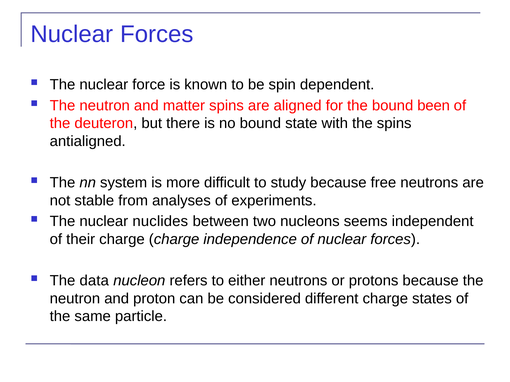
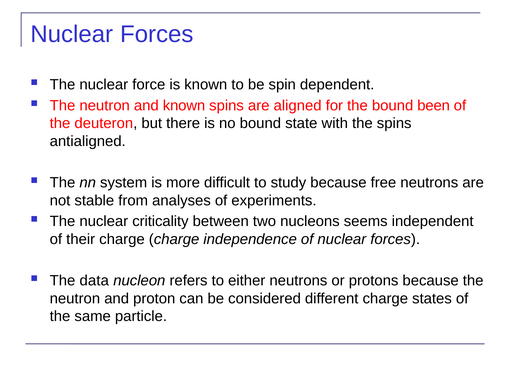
and matter: matter -> known
nuclides: nuclides -> criticality
